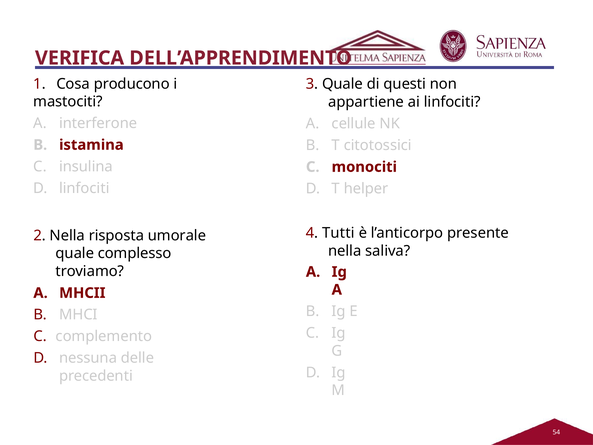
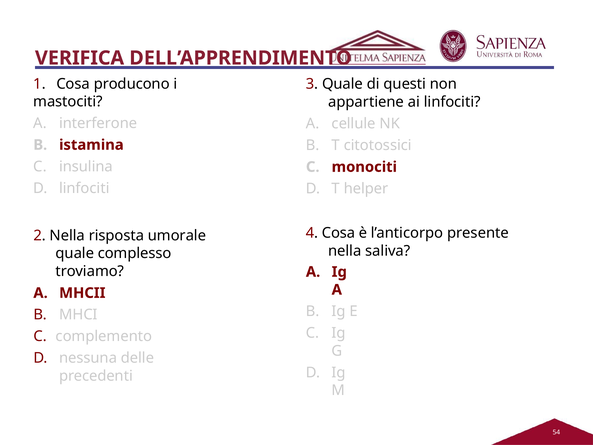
4 Tutti: Tutti -> Cosa
